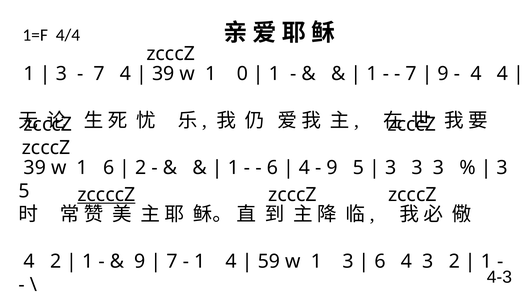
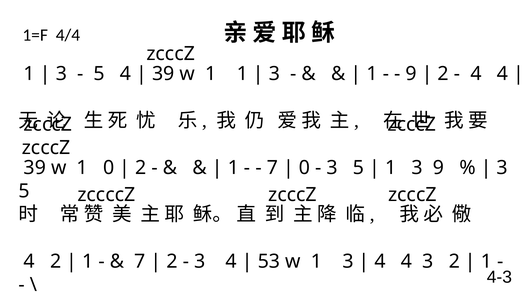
7 at (99, 74): 7 -> 5
1 0: 0 -> 1
1 at (274, 74): 1 -> 3
7 at (411, 74): 7 -> 9
9 at (443, 74): 9 -> 2
1 6: 6 -> 0
6 at (272, 168): 6 -> 7
4 at (304, 168): 4 -> 0
9 at (332, 168): 9 -> 3
3 at (391, 168): 3 -> 1
3 at (439, 168): 3 -> 9
zccccZ underline: present -> none
9 at (140, 262): 9 -> 7
7 at (172, 262): 7 -> 2
1 at (200, 262): 1 -> 3
59: 59 -> 53
6 at (380, 262): 6 -> 4
